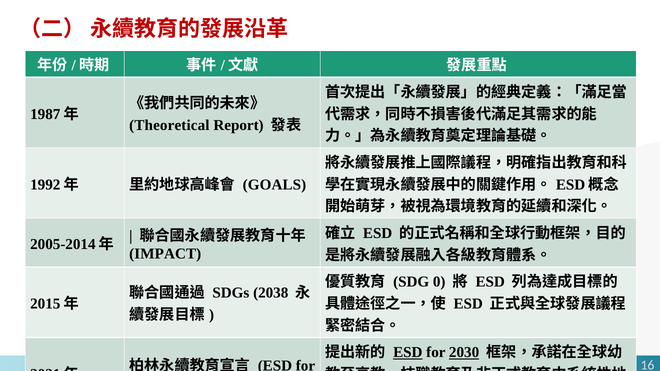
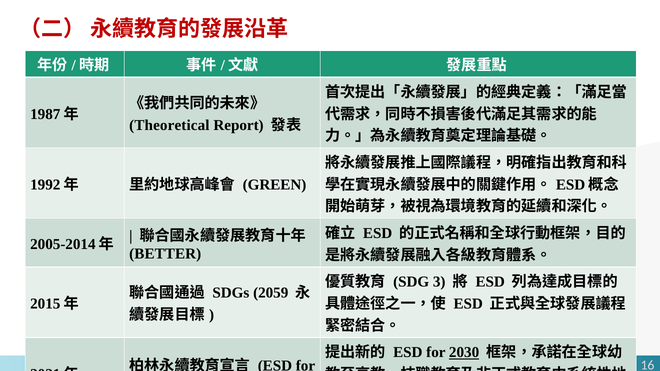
GOALS: GOALS -> GREEN
IMPACT: IMPACT -> BETTER
0: 0 -> 3
2038: 2038 -> 2059
ESD at (408, 353) underline: present -> none
